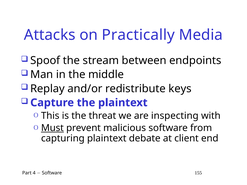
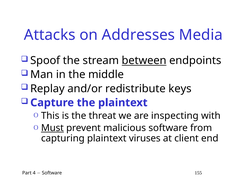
Practically: Practically -> Addresses
between underline: none -> present
debate: debate -> viruses
